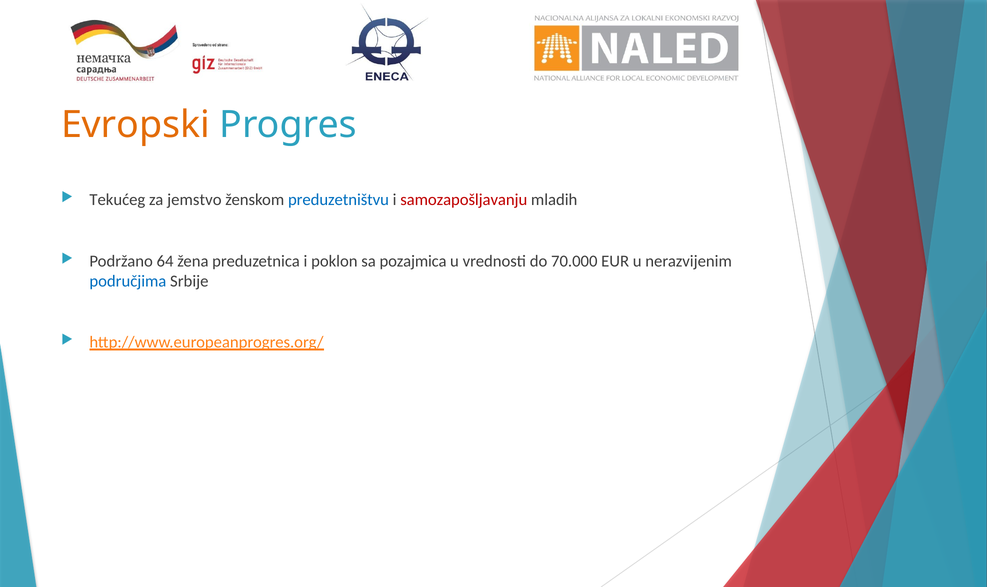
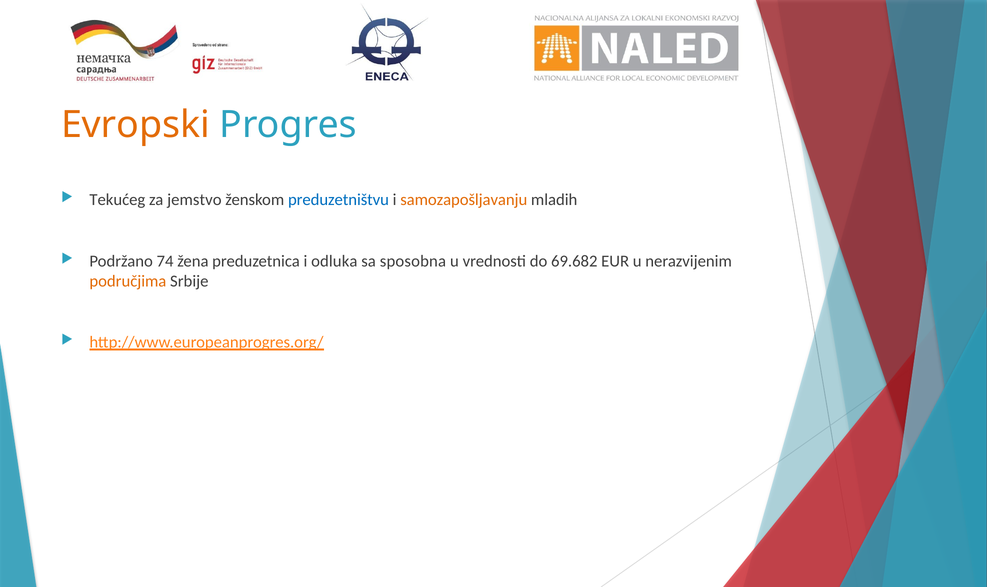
samozapošljavanju colour: red -> orange
64: 64 -> 74
poklon: poklon -> odluka
pozajmica: pozajmica -> sposobna
70.000: 70.000 -> 69.682
područjima colour: blue -> orange
